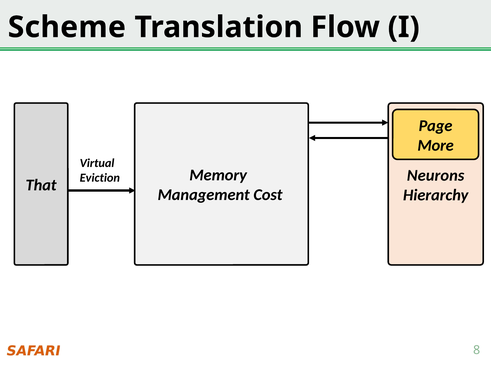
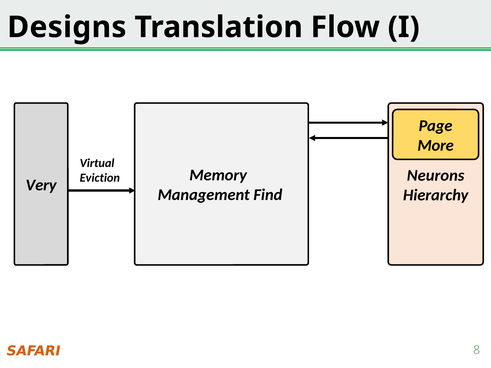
Scheme: Scheme -> Designs
That: That -> Very
Cost: Cost -> Find
